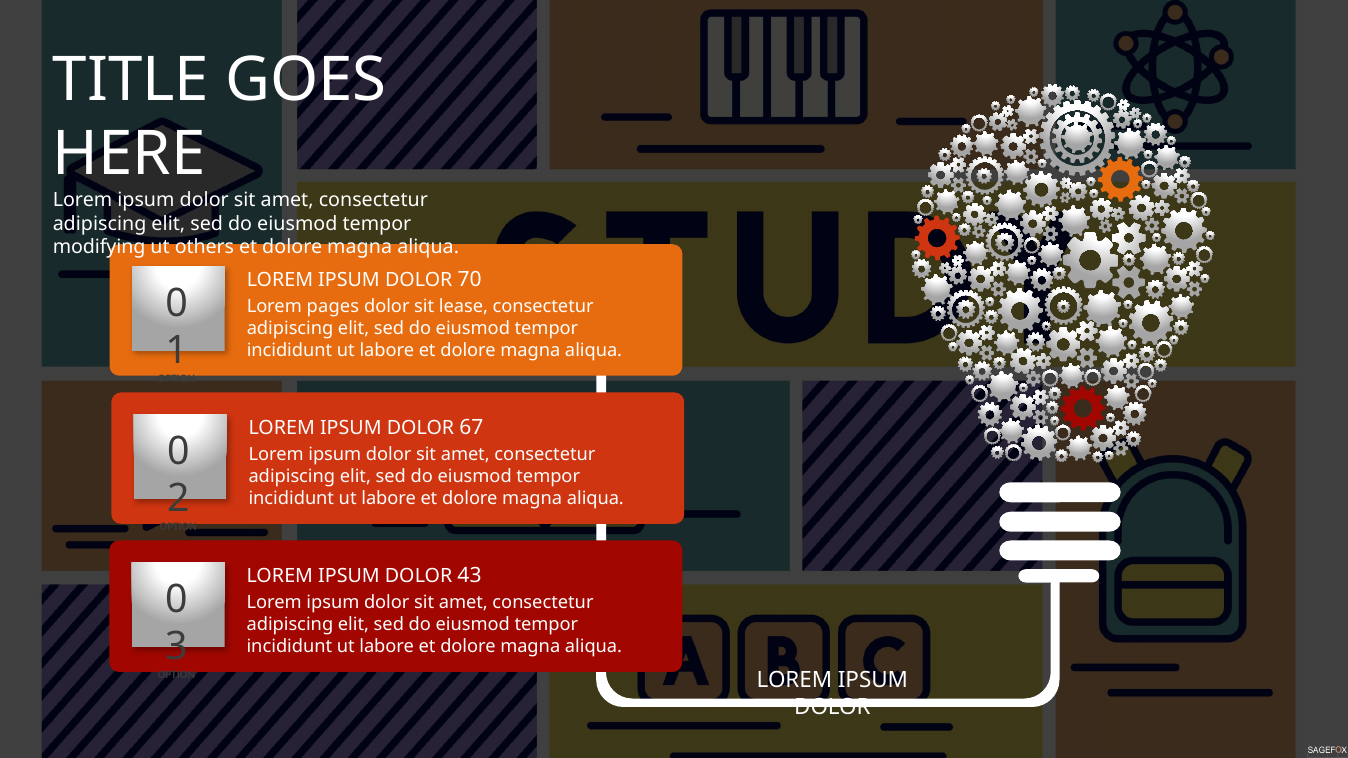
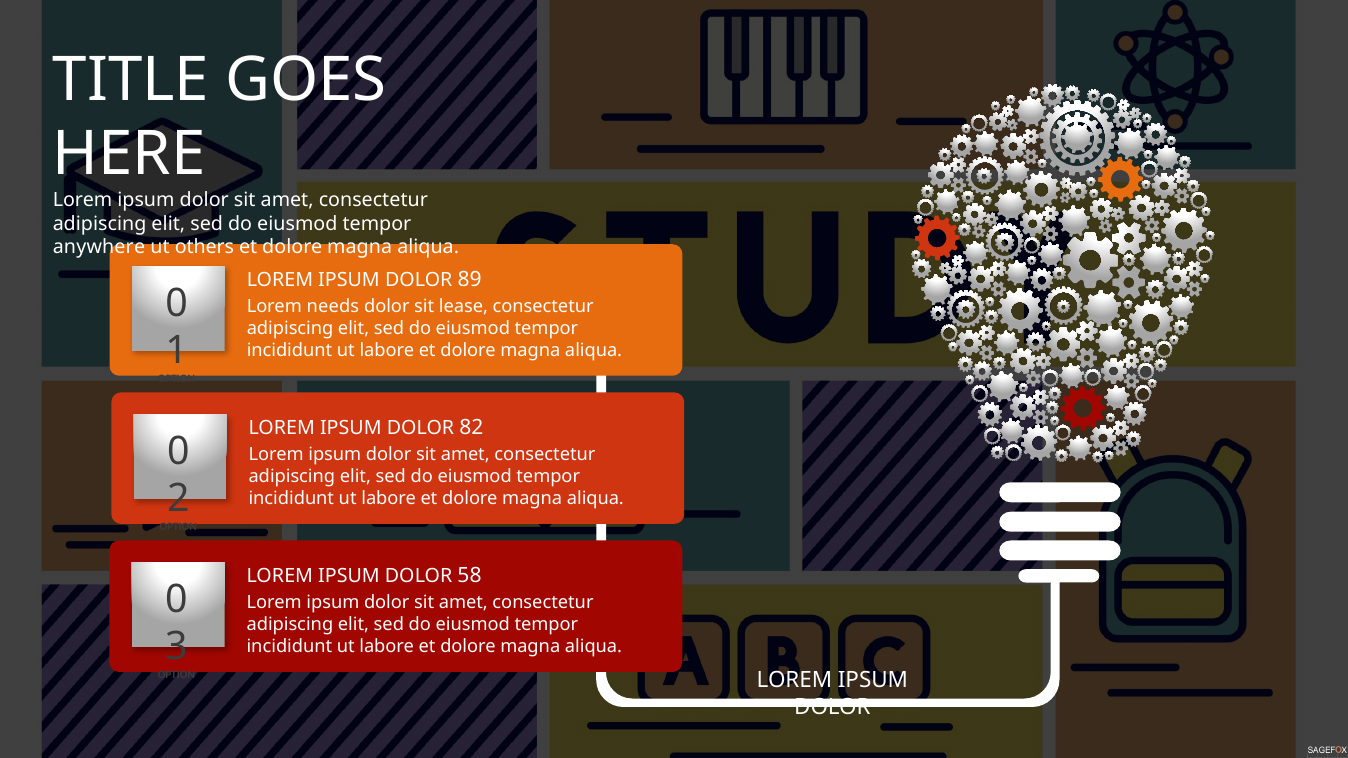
modifying: modifying -> anywhere
70: 70 -> 89
pages: pages -> needs
67: 67 -> 82
43: 43 -> 58
